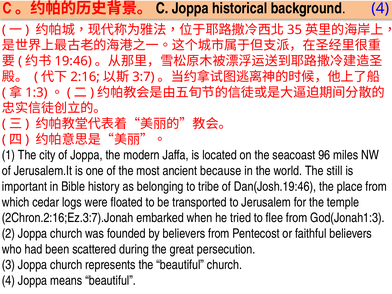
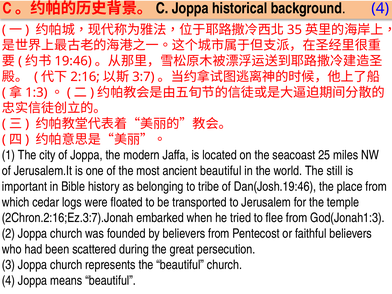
96: 96 -> 25
ancient because: because -> beautiful
